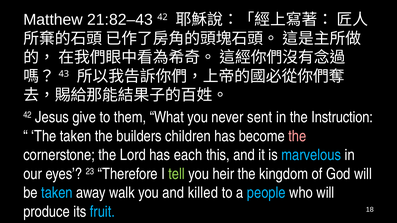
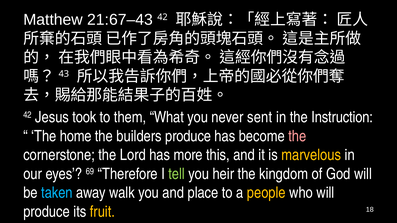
21:82–43: 21:82–43 -> 21:67–43
give: give -> took
The taken: taken -> home
builders children: children -> produce
each: each -> more
marvelous colour: light blue -> yellow
23: 23 -> 69
killed: killed -> place
people colour: light blue -> yellow
fruit colour: light blue -> yellow
